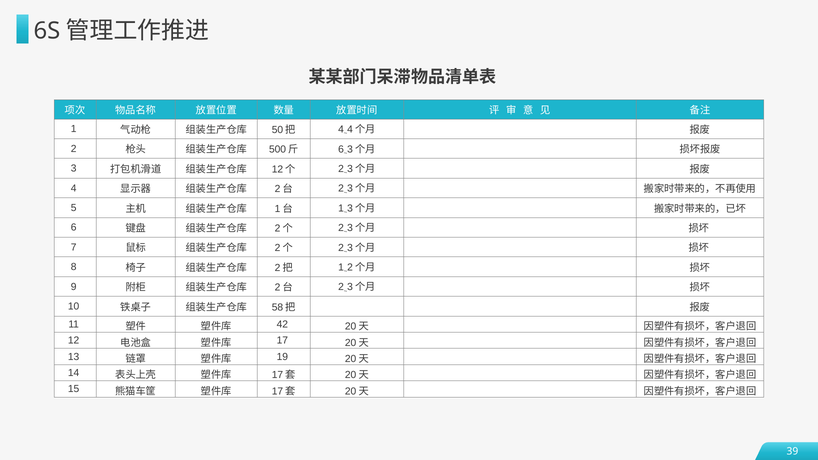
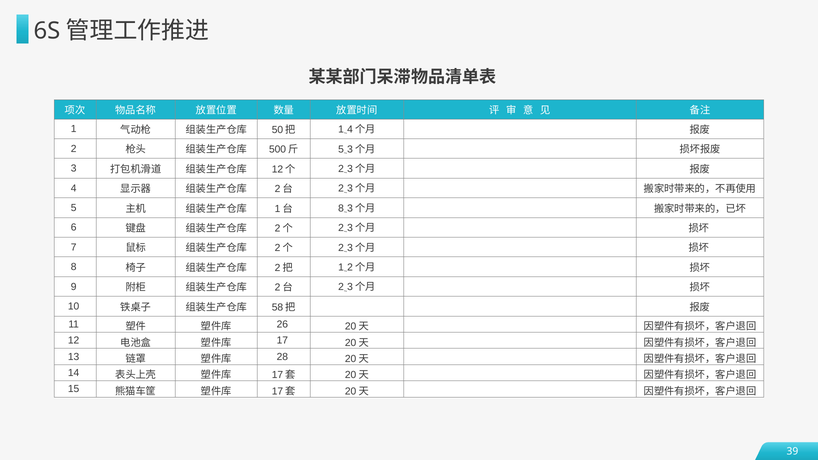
4 at (341, 129): 4 -> 1
6 at (341, 149): 6 -> 5
1 at (341, 208): 1 -> 8
42: 42 -> 26
19: 19 -> 28
